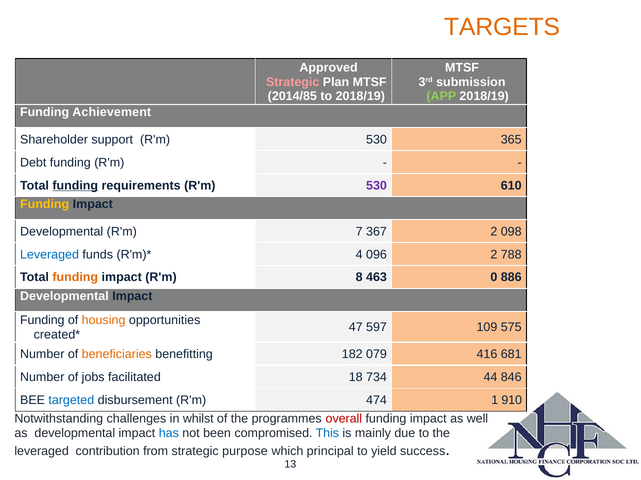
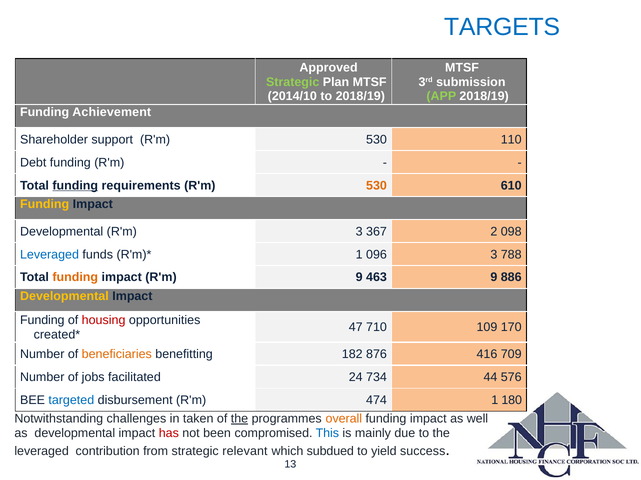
TARGETS colour: orange -> blue
Strategic at (293, 82) colour: pink -> light green
2014/85: 2014/85 -> 2014/10
365: 365 -> 110
530 at (376, 186) colour: purple -> orange
R'm 7: 7 -> 3
4 at (359, 255): 4 -> 1
096 2: 2 -> 3
R'm 8: 8 -> 9
463 0: 0 -> 9
Developmental at (64, 297) colour: white -> yellow
housing colour: orange -> red
597: 597 -> 710
575: 575 -> 170
079: 079 -> 876
681: 681 -> 709
18: 18 -> 24
846: 846 -> 576
910: 910 -> 180
whilst: whilst -> taken
the at (239, 419) underline: none -> present
overall colour: red -> orange
has colour: blue -> red
purpose: purpose -> relevant
principal: principal -> subdued
